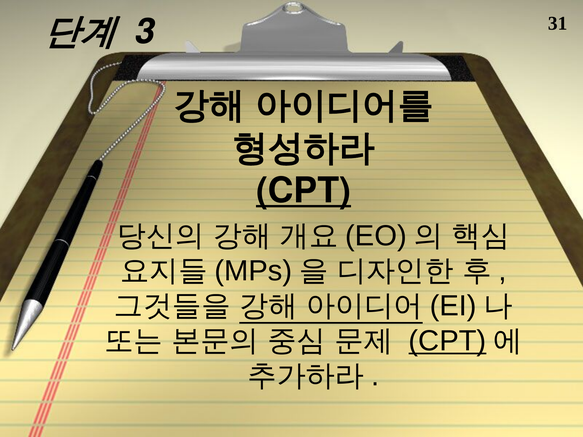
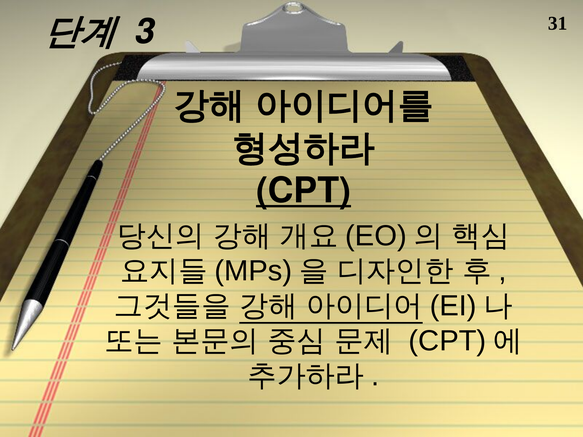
CPT at (447, 341) underline: present -> none
